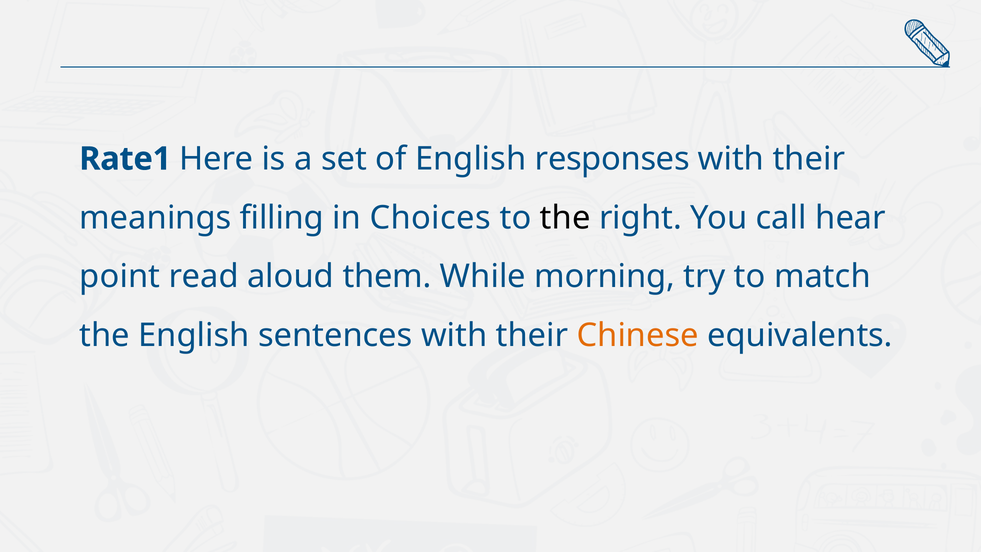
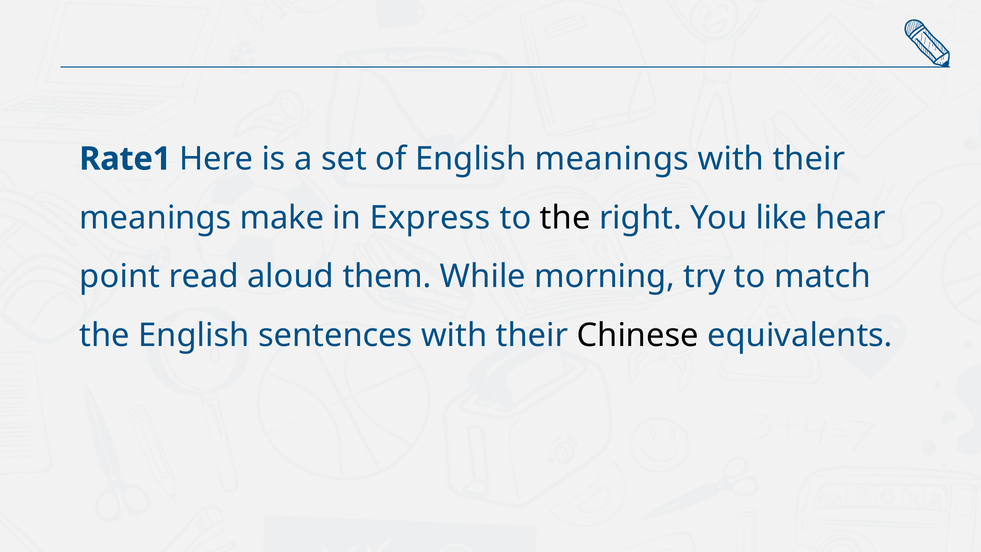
English responses: responses -> meanings
filling: filling -> make
Choices: Choices -> Express
call: call -> like
Chinese colour: orange -> black
